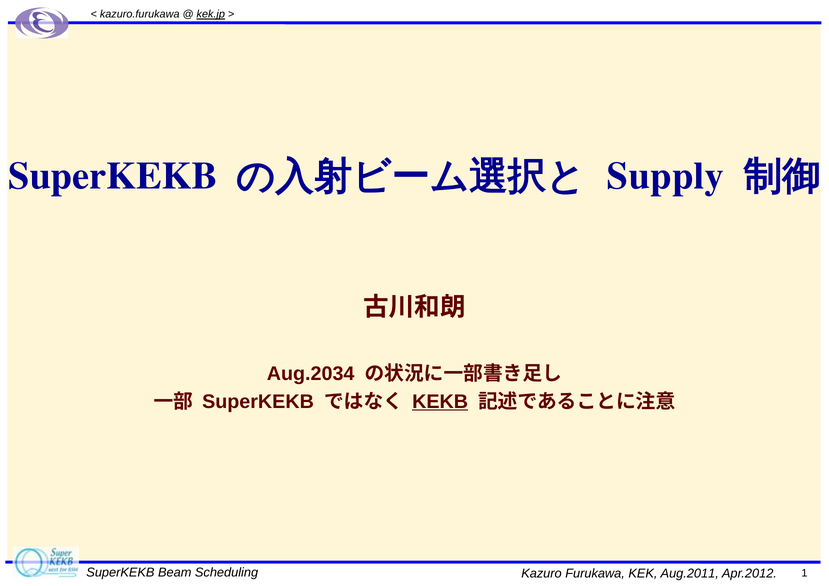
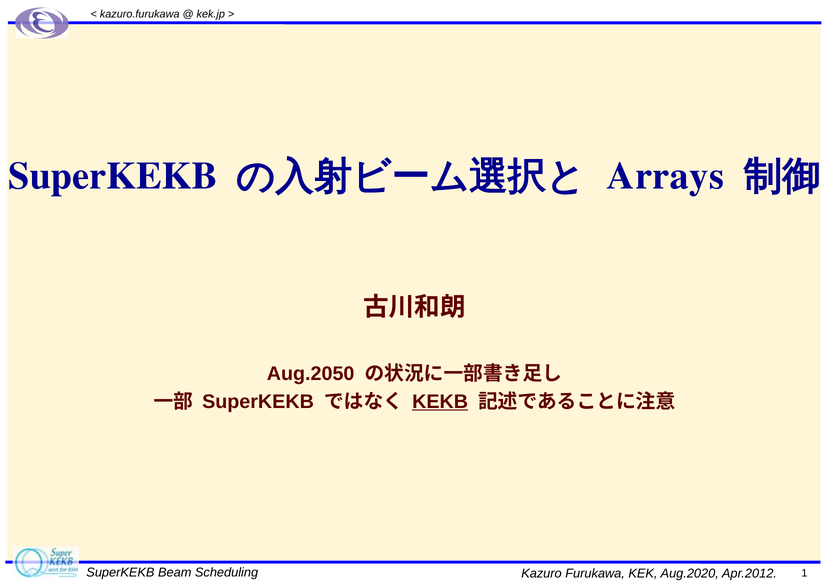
kek.jp underline: present -> none
Supply: Supply -> Arrays
Aug.2034: Aug.2034 -> Aug.2050
Aug.2011: Aug.2011 -> Aug.2020
